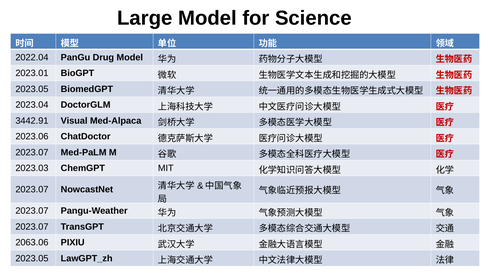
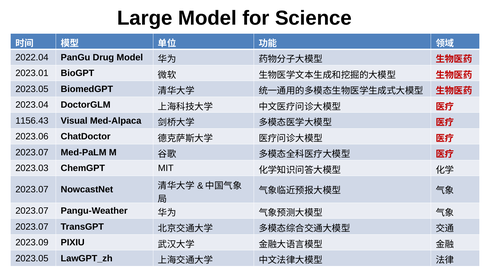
3442.91: 3442.91 -> 1156.43
2063.06: 2063.06 -> 2023.09
